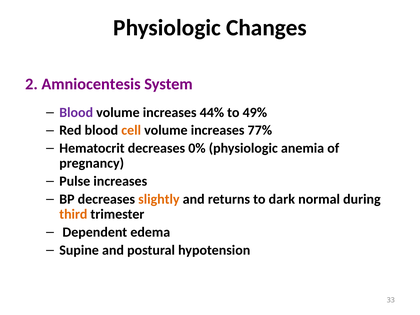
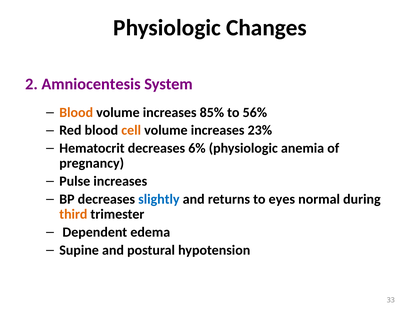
Blood at (76, 112) colour: purple -> orange
44%: 44% -> 85%
49%: 49% -> 56%
77%: 77% -> 23%
0%: 0% -> 6%
slightly colour: orange -> blue
dark: dark -> eyes
